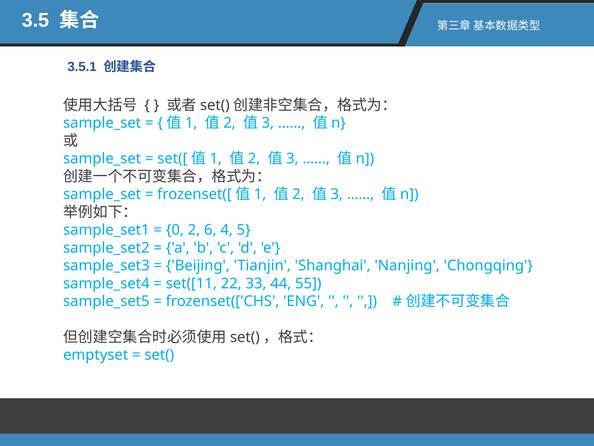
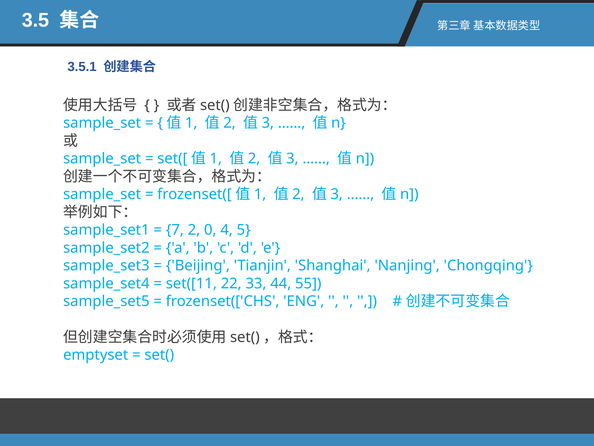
0: 0 -> 7
6: 6 -> 0
